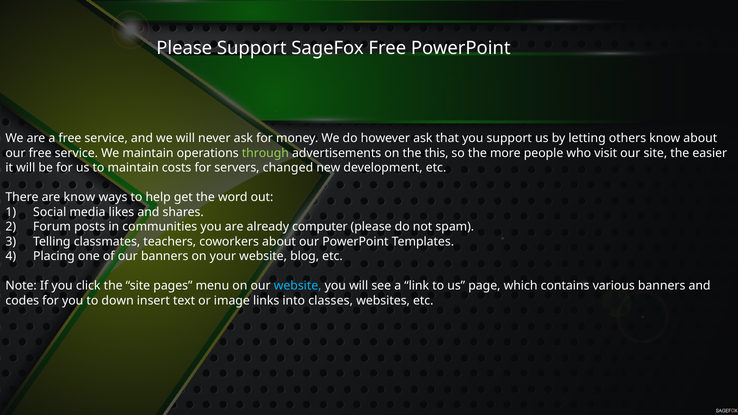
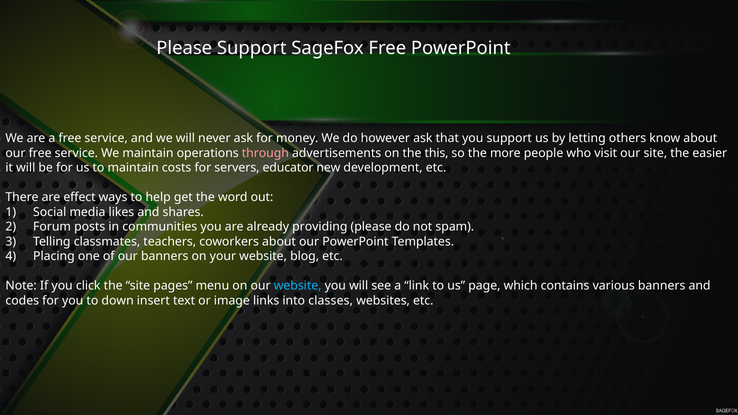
through colour: light green -> pink
changed: changed -> educator
are know: know -> effect
computer: computer -> providing
